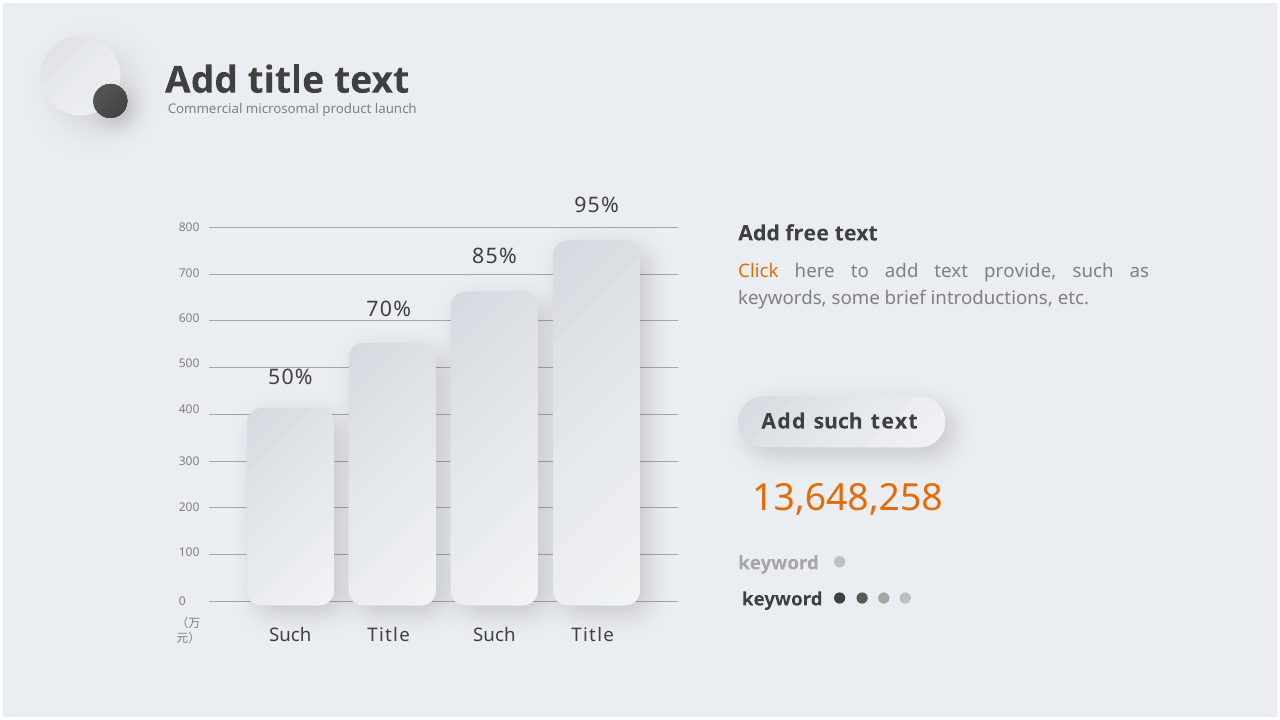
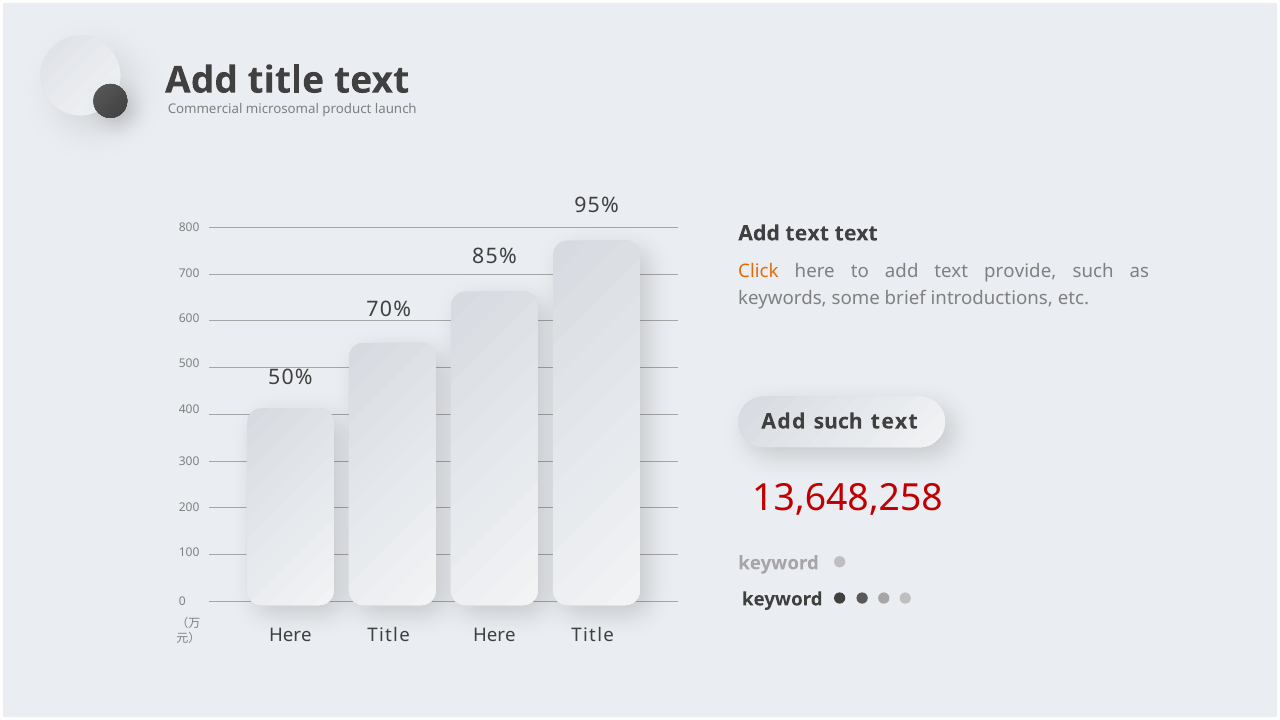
free at (807, 233): free -> text
13,648,258 colour: orange -> red
Such at (290, 635): Such -> Here
Title Such: Such -> Here
